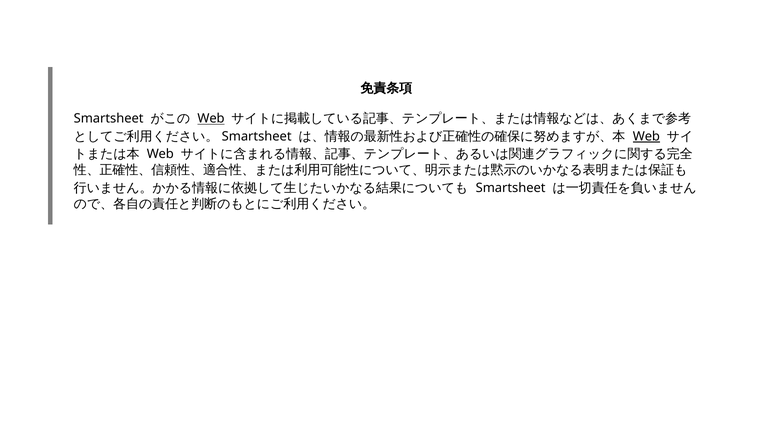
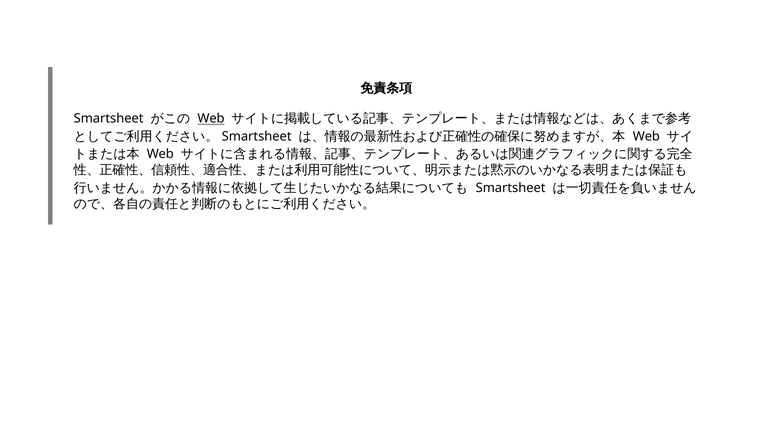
Web at (646, 136) underline: present -> none
